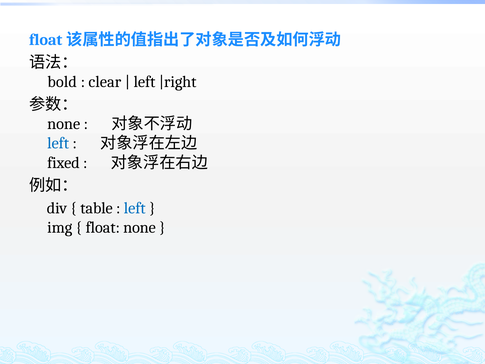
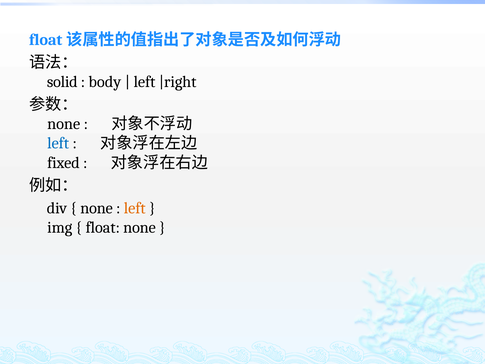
bold: bold -> solid
clear: clear -> body
table at (96, 208): table -> none
left at (135, 208) colour: blue -> orange
